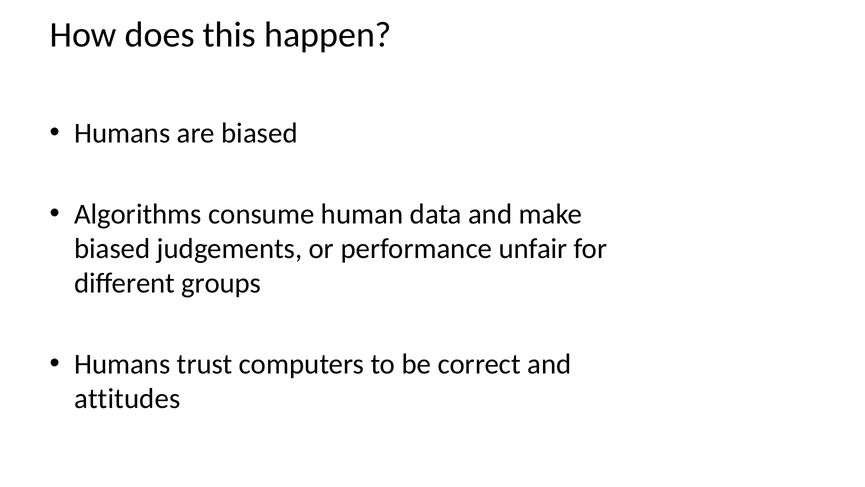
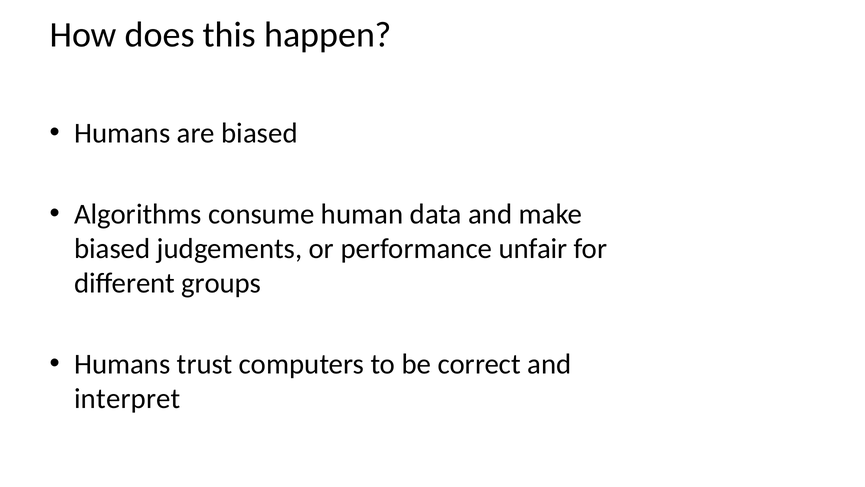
attitudes: attitudes -> interpret
